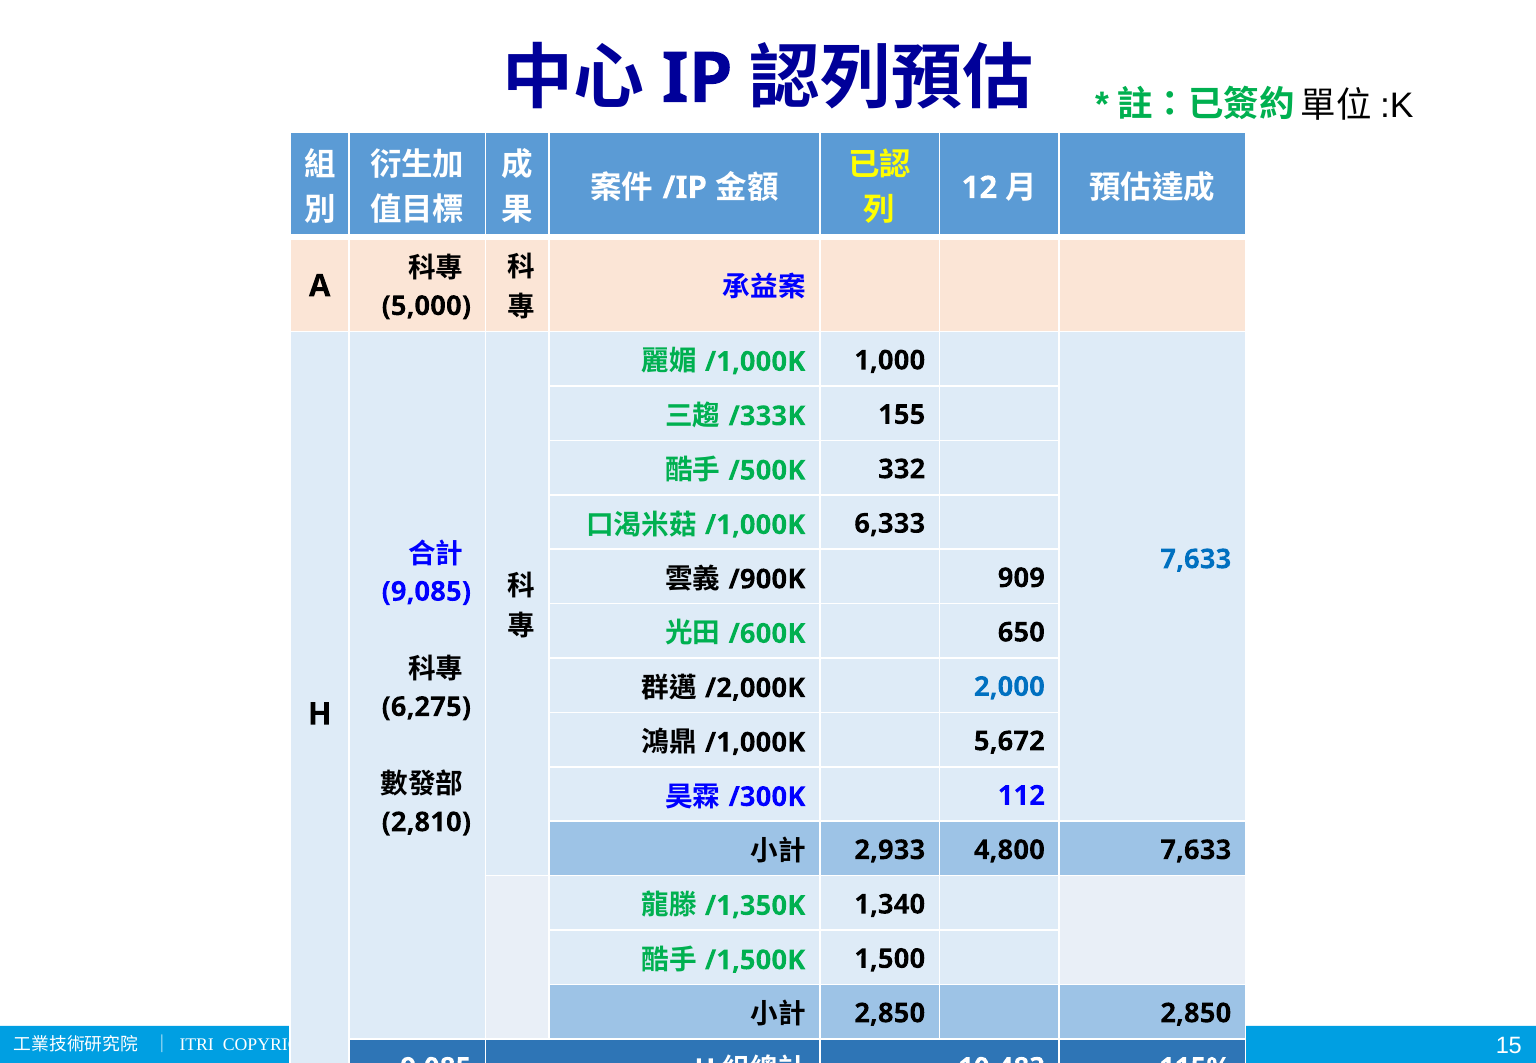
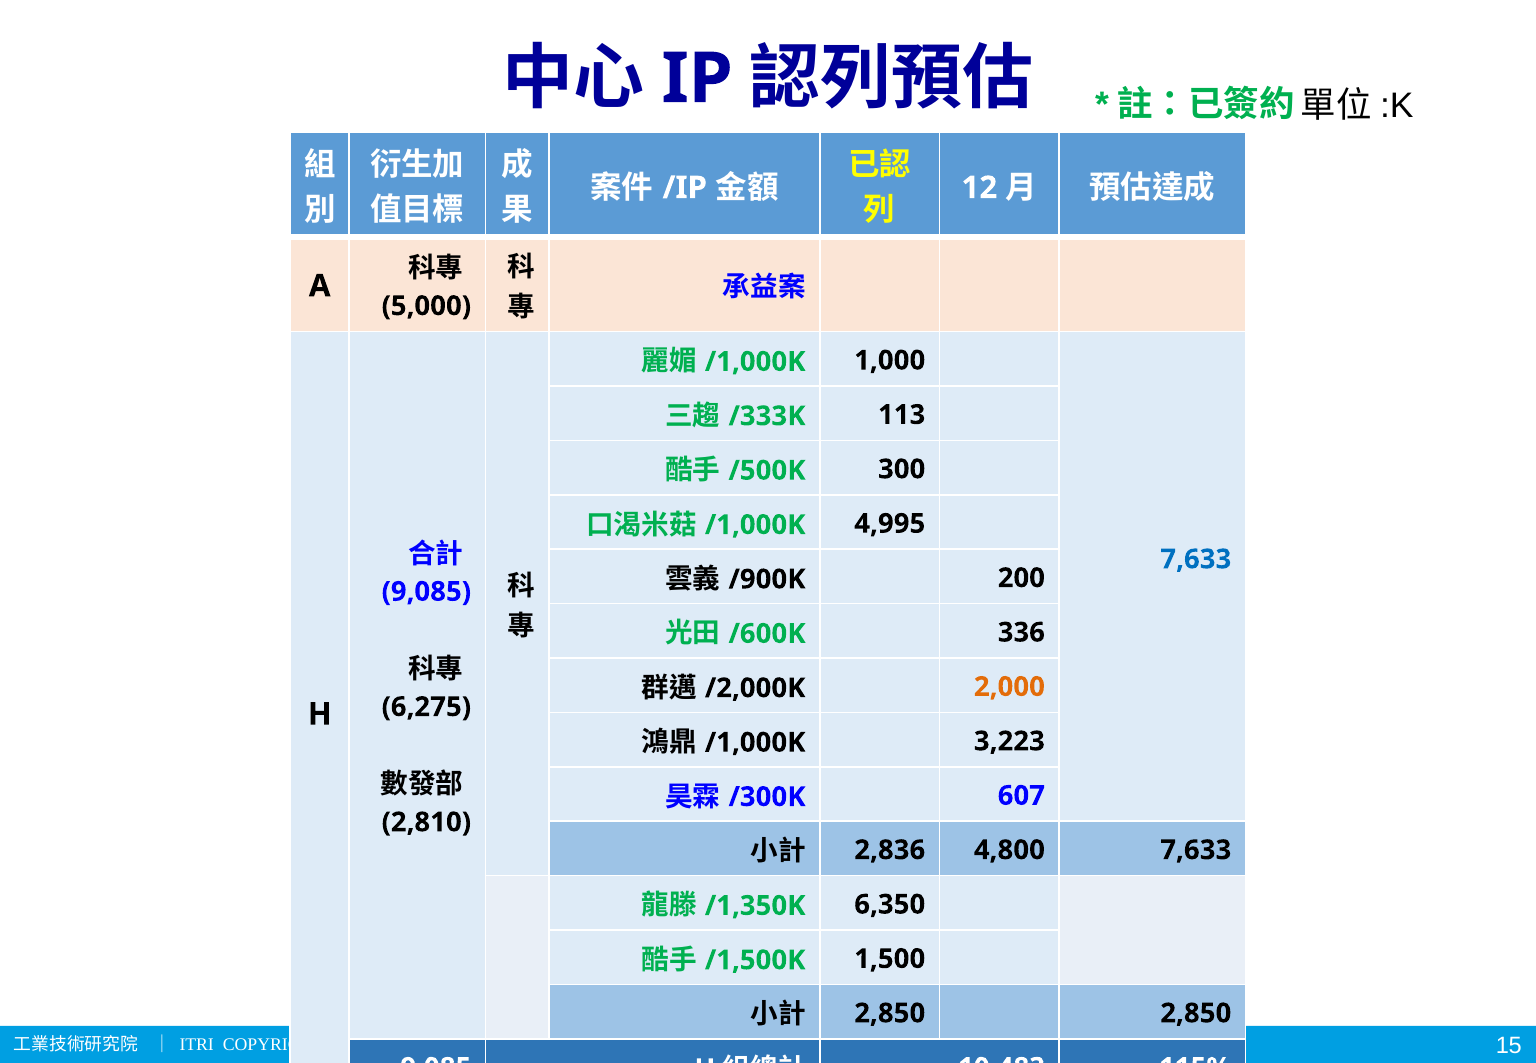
155: 155 -> 113
332: 332 -> 300
6,333: 6,333 -> 4,995
909: 909 -> 200
650: 650 -> 336
2,000 colour: blue -> orange
5,672: 5,672 -> 3,223
112: 112 -> 607
2,933: 2,933 -> 2,836
1,340: 1,340 -> 6,350
